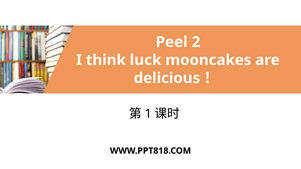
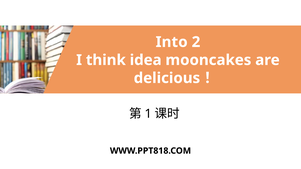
Peel: Peel -> Into
luck: luck -> idea
